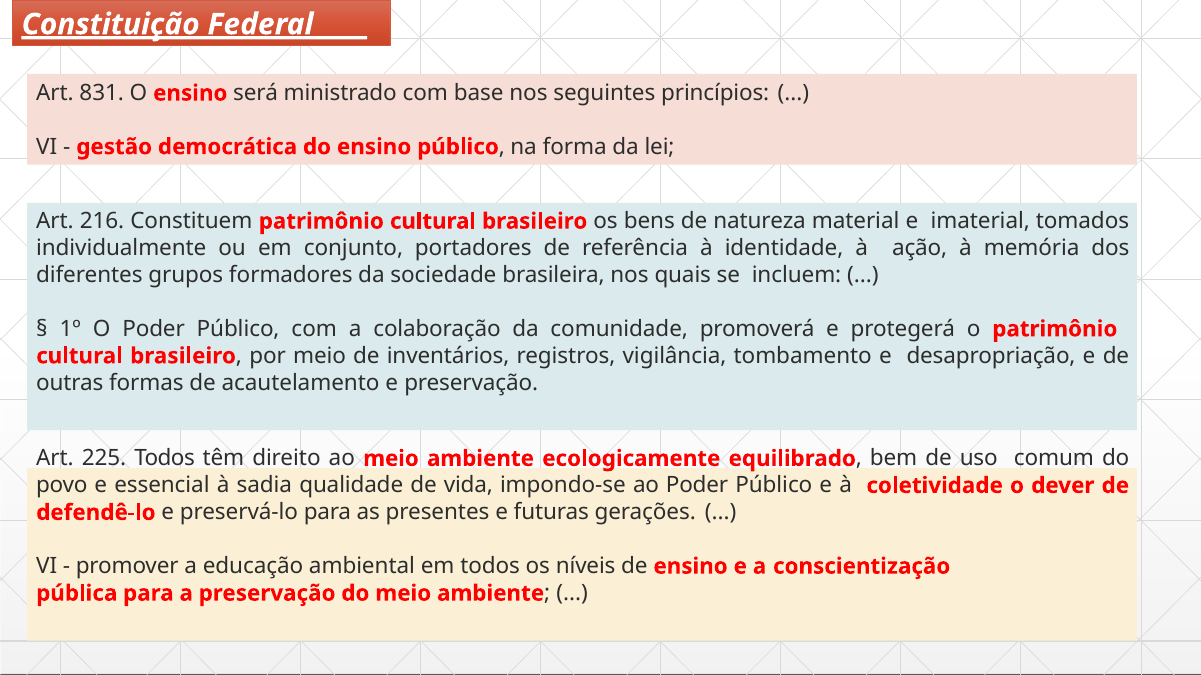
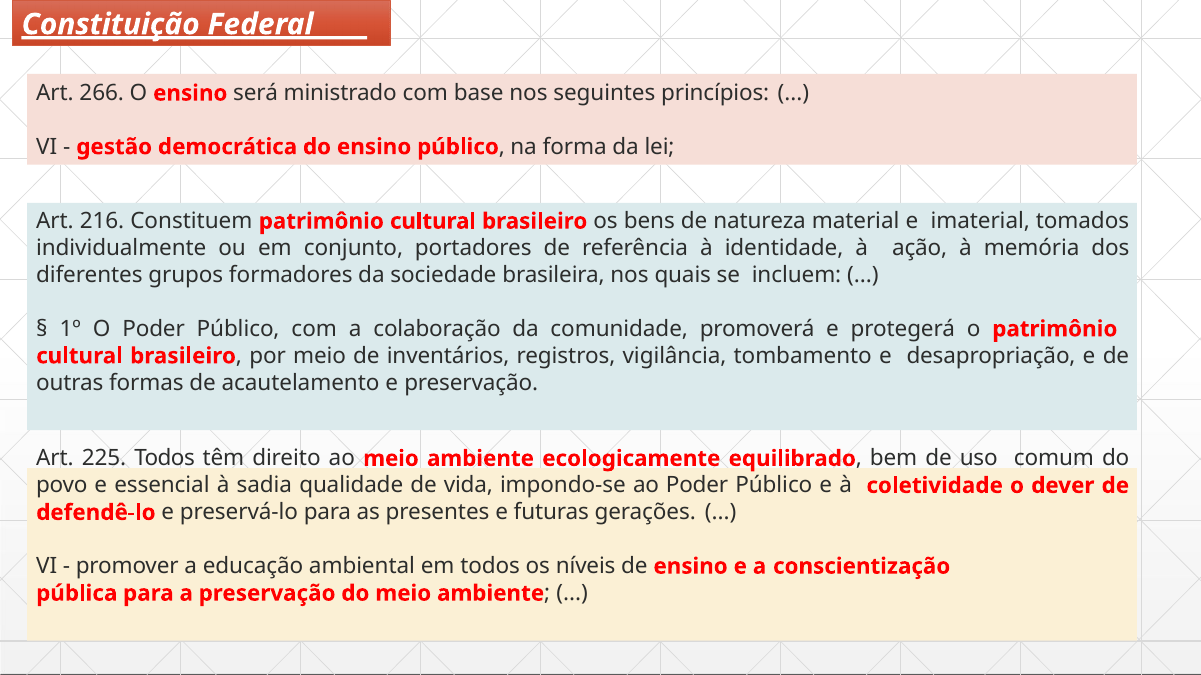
831: 831 -> 266
